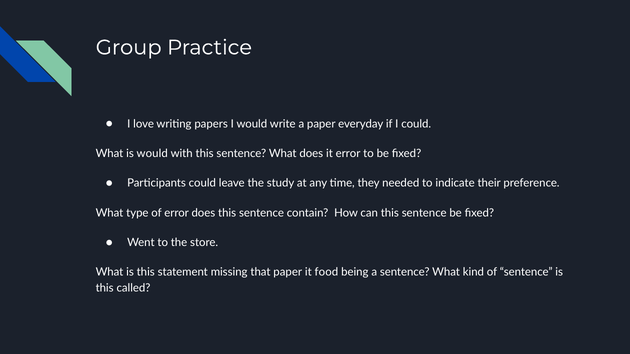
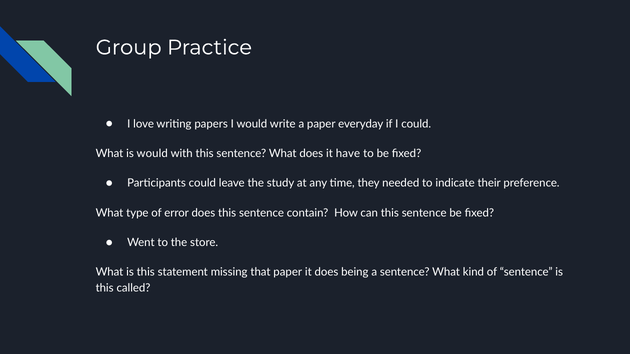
it error: error -> have
it food: food -> does
